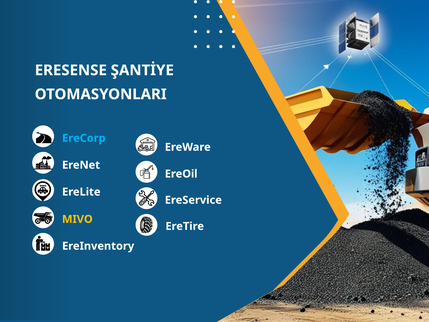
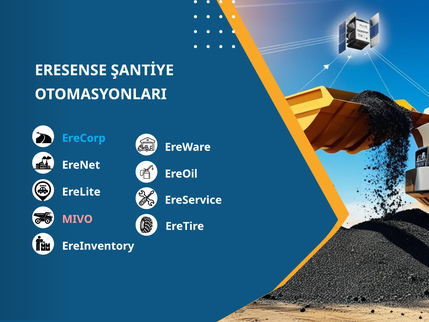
MIVO colour: yellow -> pink
